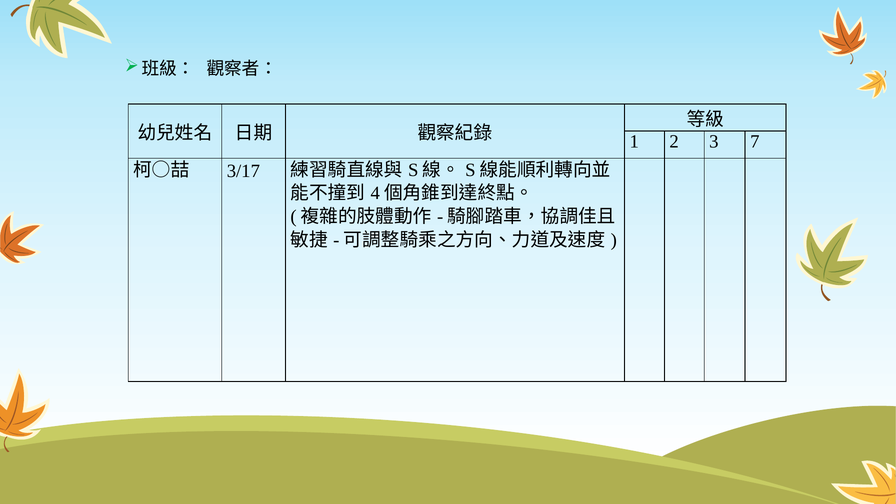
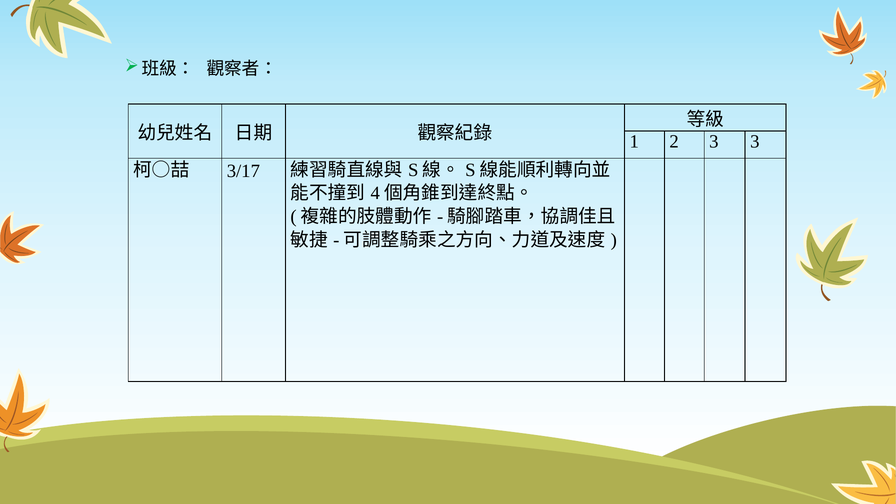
3 7: 7 -> 3
